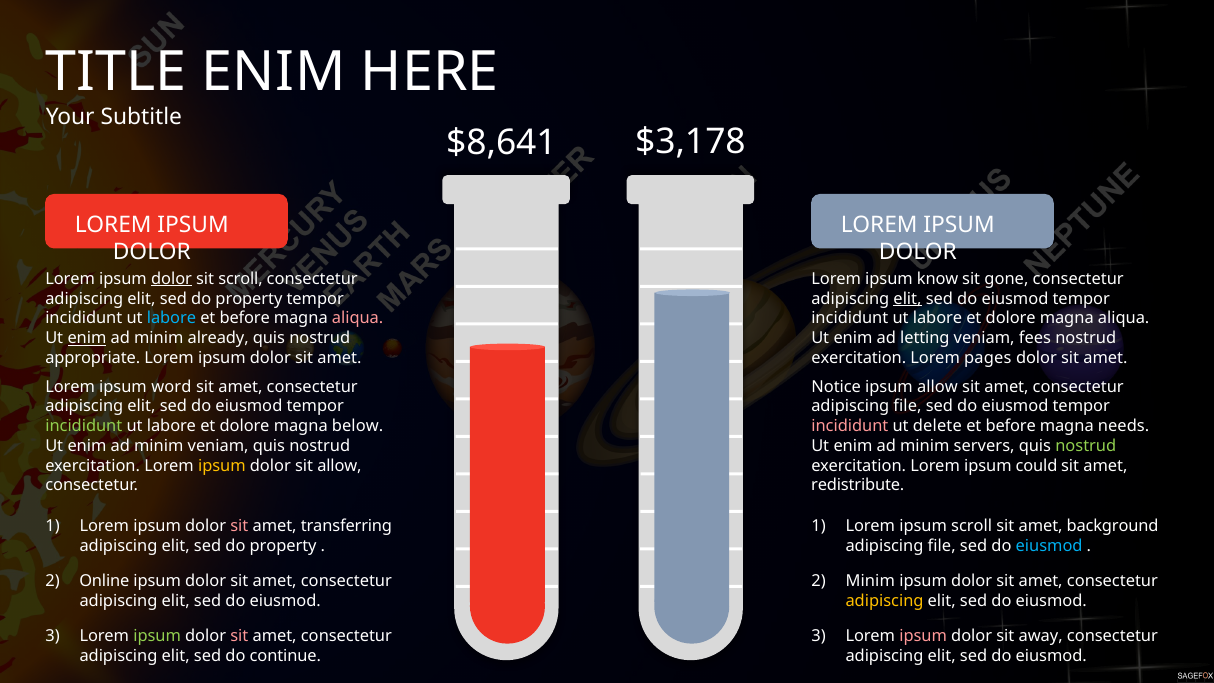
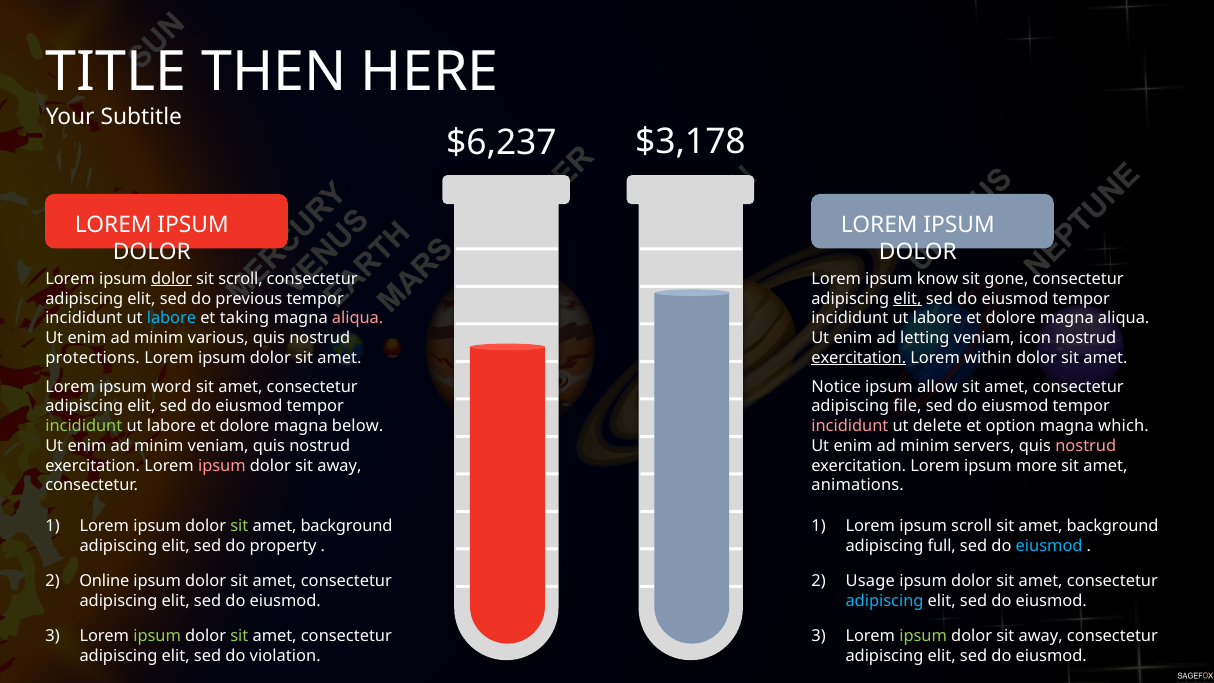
TITLE ENIM: ENIM -> THEN
$8,641: $8,641 -> $6,237
property at (249, 299): property -> previous
before at (245, 318): before -> taking
enim at (87, 338) underline: present -> none
already: already -> various
fees: fees -> icon
appropriate: appropriate -> protections
exercitation at (859, 358) underline: none -> present
pages: pages -> within
before at (1011, 426): before -> option
needs: needs -> which
nostrud at (1086, 446) colour: light green -> pink
ipsum at (222, 466) colour: yellow -> pink
allow at (339, 466): allow -> away
could: could -> more
redistribute: redistribute -> animations
sit at (239, 526) colour: pink -> light green
transferring at (346, 526): transferring -> background
file at (942, 546): file -> full
Minim at (870, 581): Minim -> Usage
adipiscing at (885, 601) colour: yellow -> light blue
sit at (239, 636) colour: pink -> light green
ipsum at (923, 636) colour: pink -> light green
continue: continue -> violation
